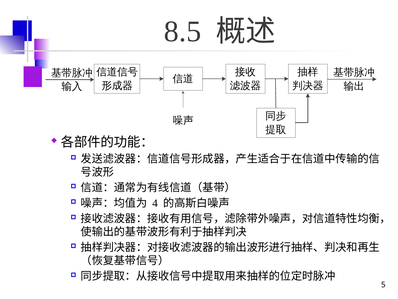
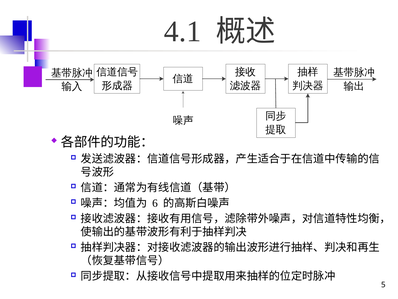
8.5: 8.5 -> 4.1
4: 4 -> 6
